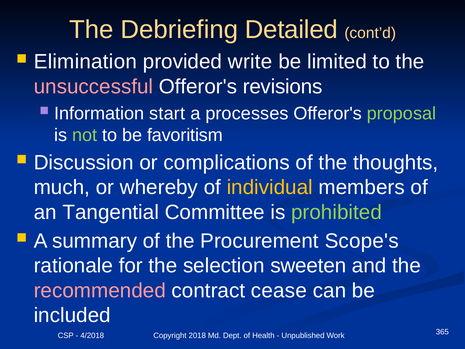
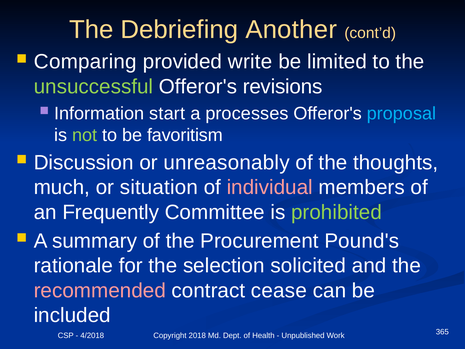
Detailed: Detailed -> Another
Elimination: Elimination -> Comparing
unsuccessful colour: pink -> light green
proposal colour: light green -> light blue
complications: complications -> unreasonably
whereby: whereby -> situation
individual colour: yellow -> pink
Tangential: Tangential -> Frequently
Scope's: Scope's -> Pound's
sweeten: sweeten -> solicited
